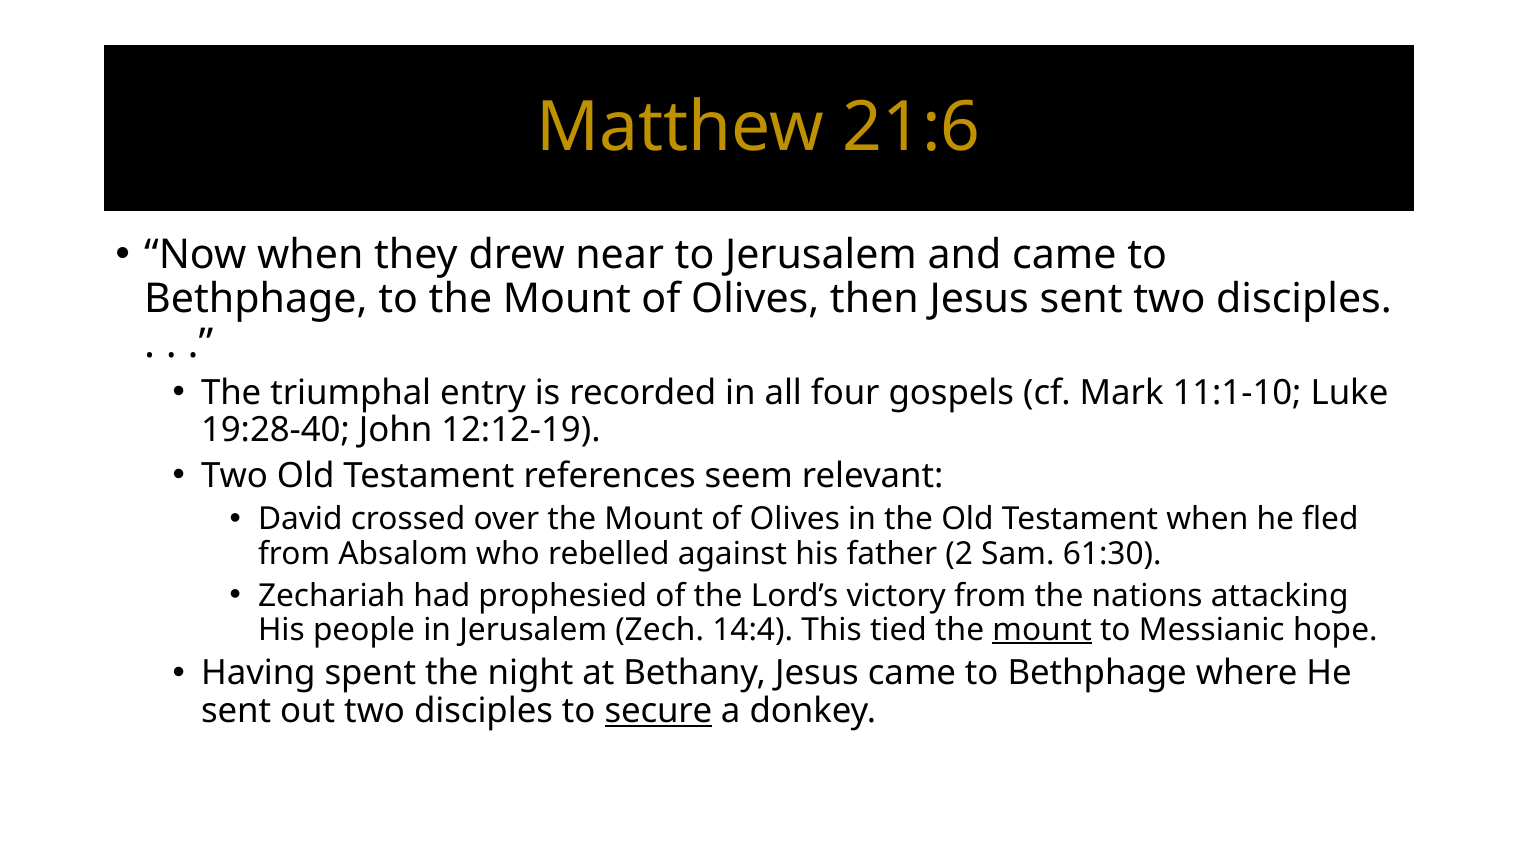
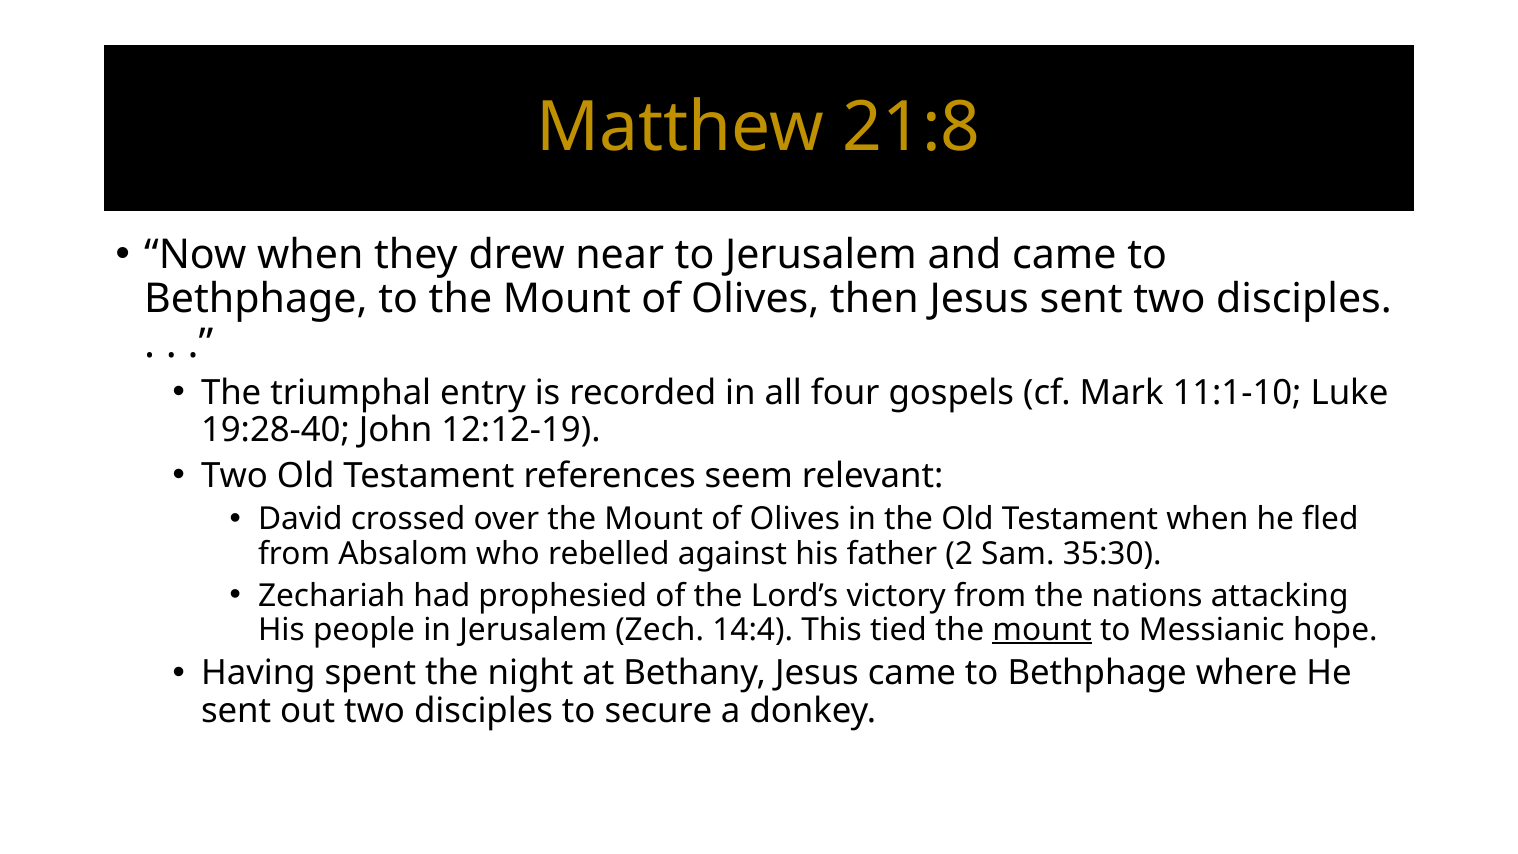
21:6: 21:6 -> 21:8
61:30: 61:30 -> 35:30
secure underline: present -> none
